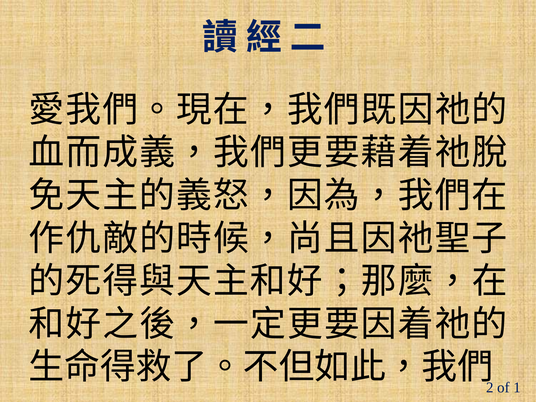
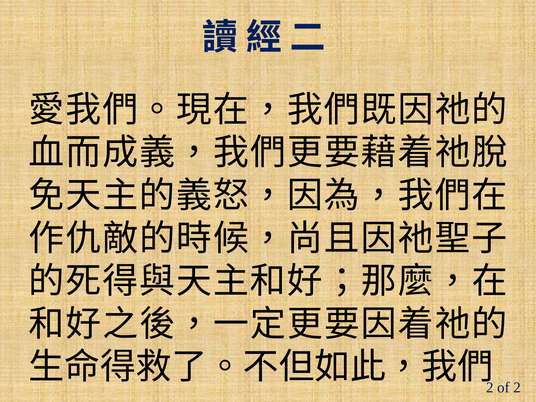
of 1: 1 -> 2
